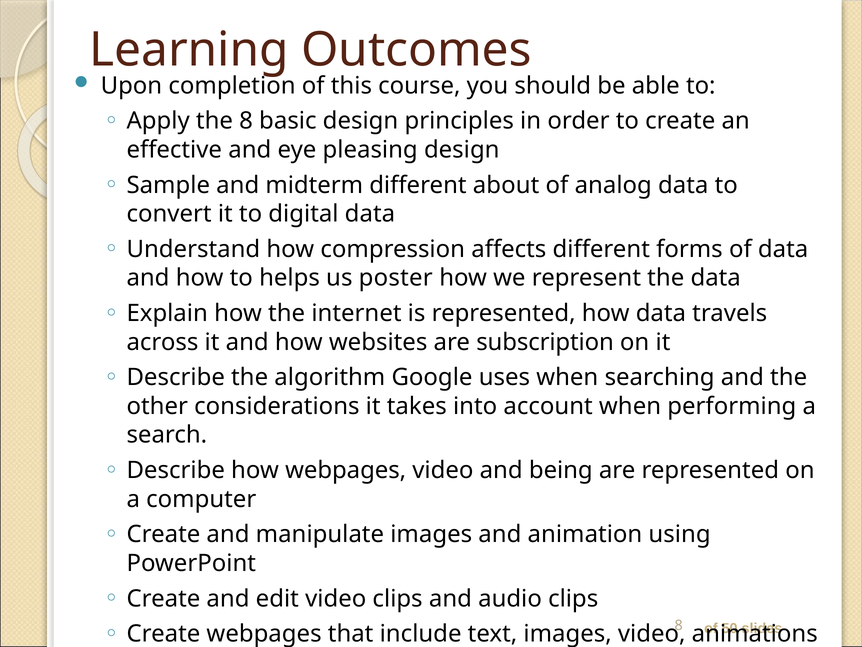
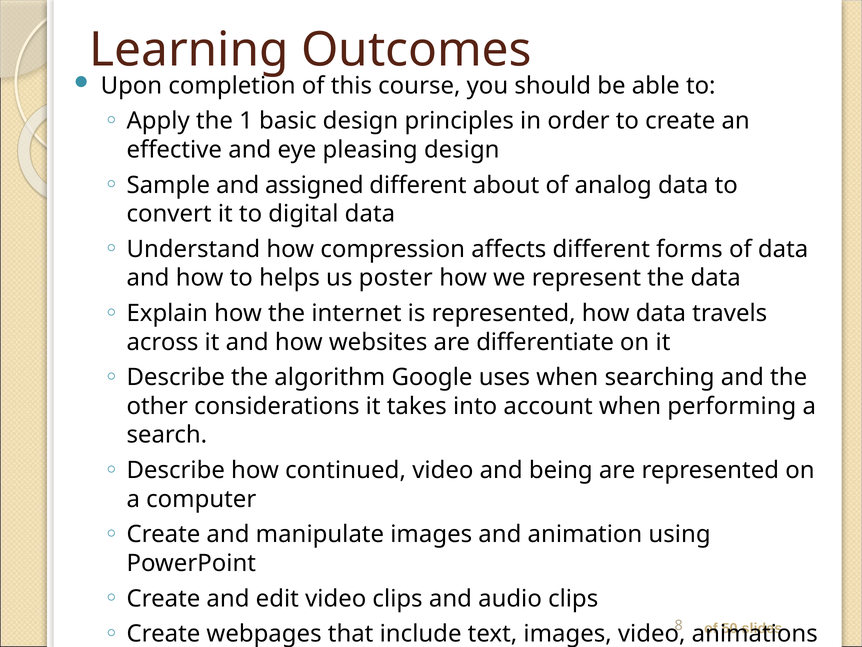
the 8: 8 -> 1
midterm: midterm -> assigned
subscription: subscription -> differentiate
how webpages: webpages -> continued
